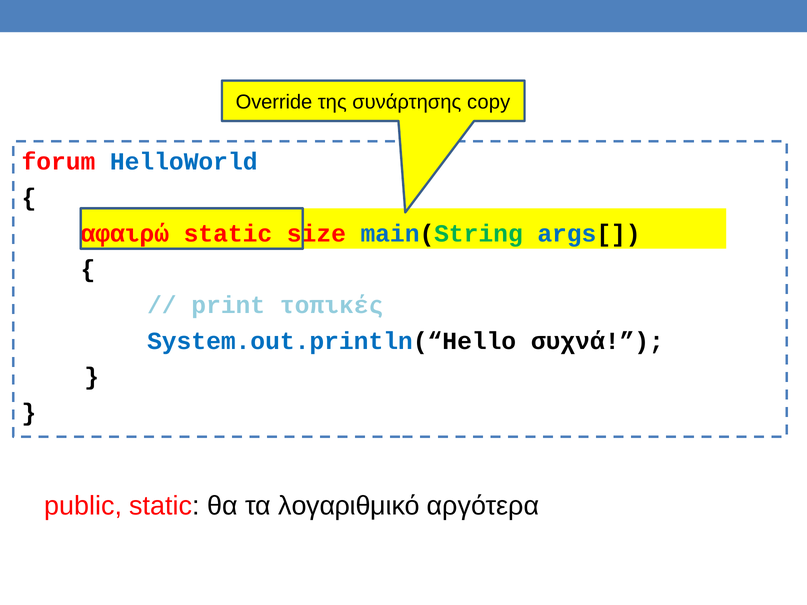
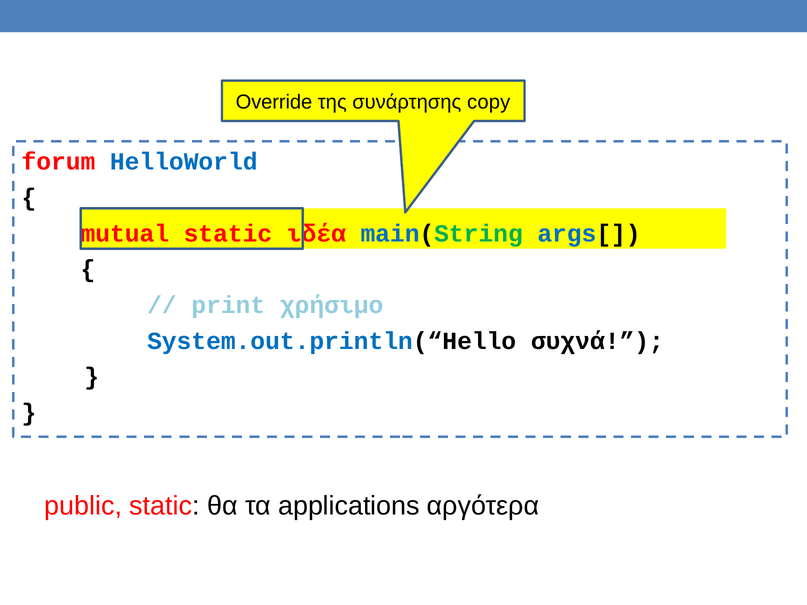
αφαιρώ: αφαιρώ -> mutual
size: size -> ιδέα
τοπικές: τοπικές -> χρήσιμο
λογαριθμικό: λογαριθμικό -> applications
